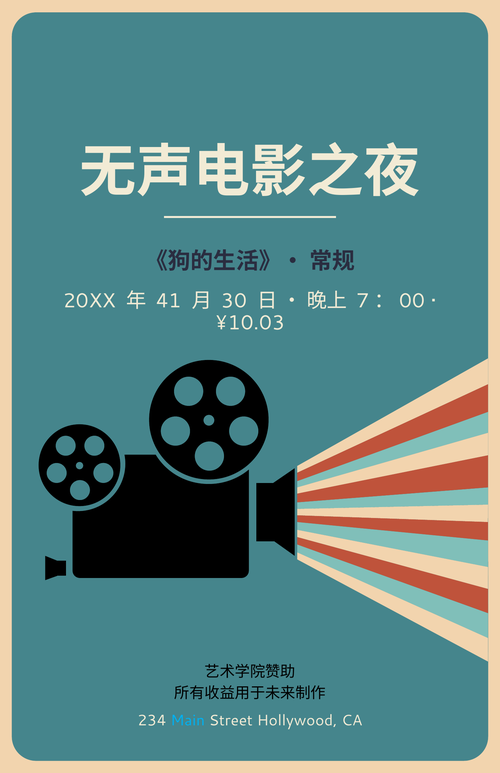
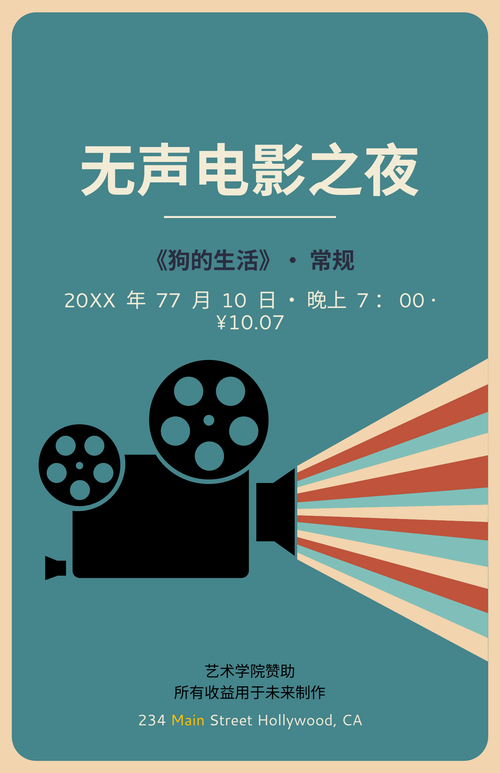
41: 41 -> 77
30: 30 -> 10
¥10.03: ¥10.03 -> ¥10.07
Main colour: light blue -> yellow
